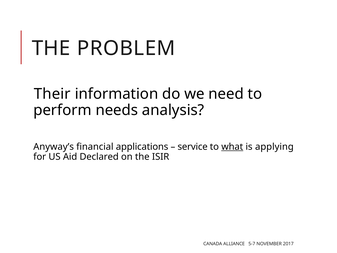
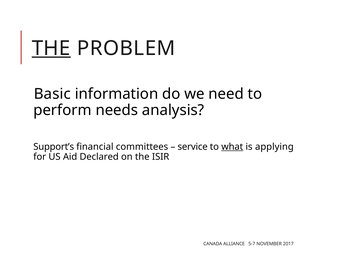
THE at (51, 48) underline: none -> present
Their: Their -> Basic
Anyway’s: Anyway’s -> Support’s
applications: applications -> committees
